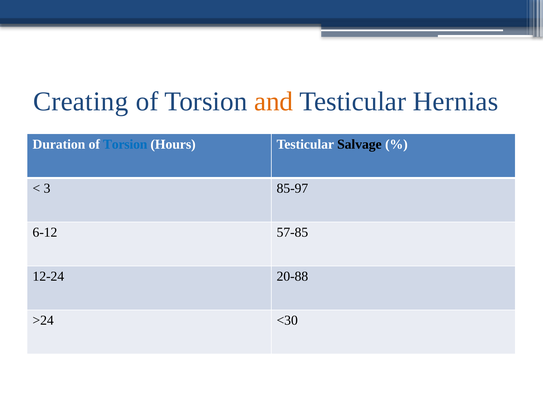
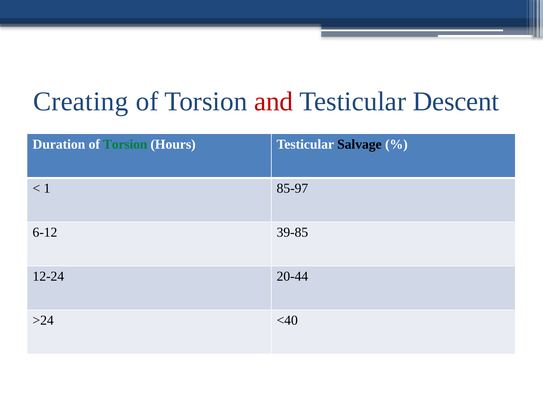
and colour: orange -> red
Hernias: Hernias -> Descent
Torsion at (125, 144) colour: blue -> green
3: 3 -> 1
57-85: 57-85 -> 39-85
20-88: 20-88 -> 20-44
<30: <30 -> <40
